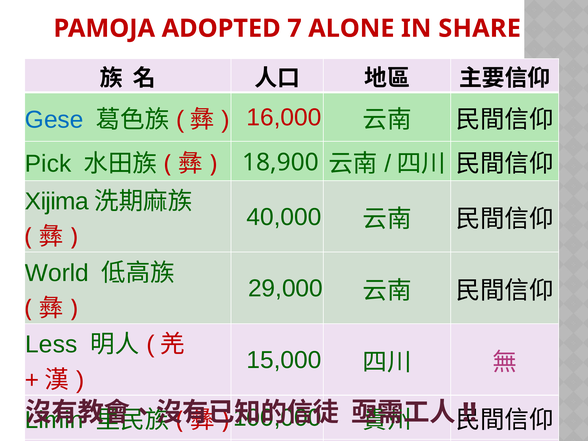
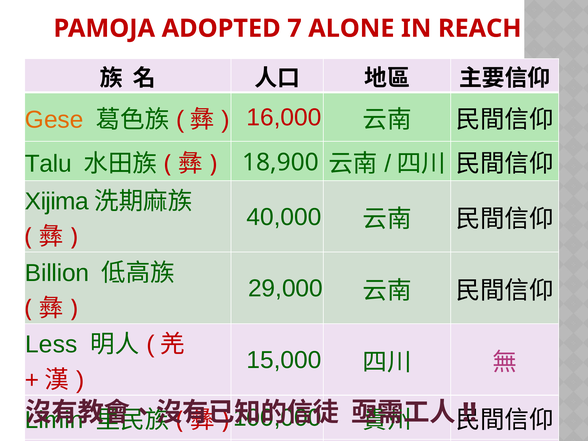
SHARE: SHARE -> REACH
Gese colour: blue -> orange
Pick: Pick -> Talu
World: World -> Billion
